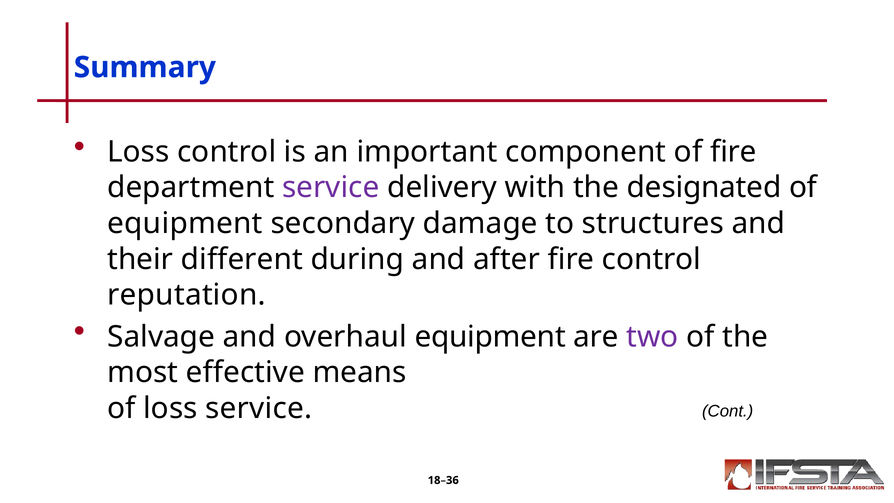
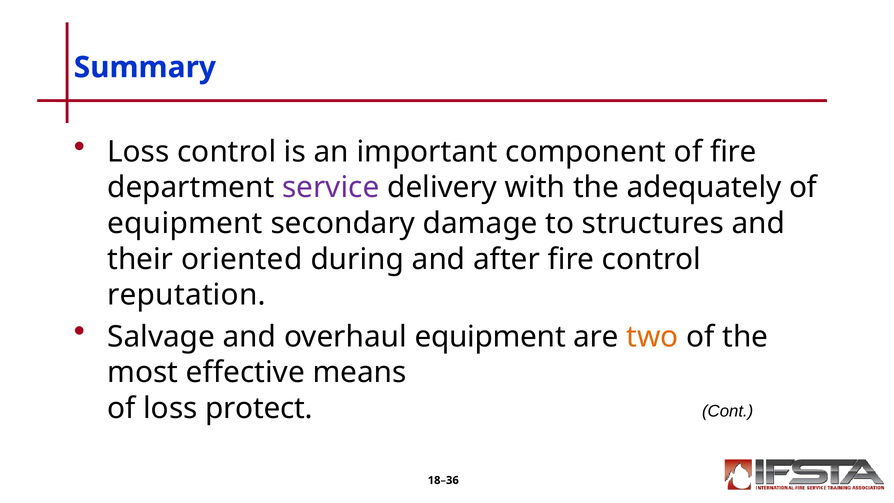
designated: designated -> adequately
different: different -> oriented
two colour: purple -> orange
loss service: service -> protect
